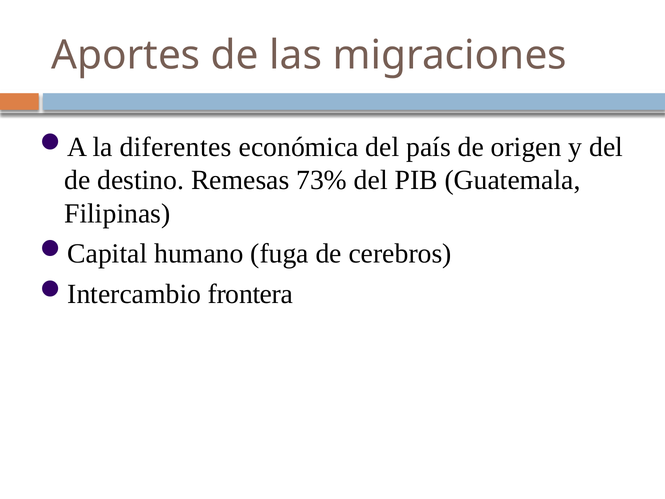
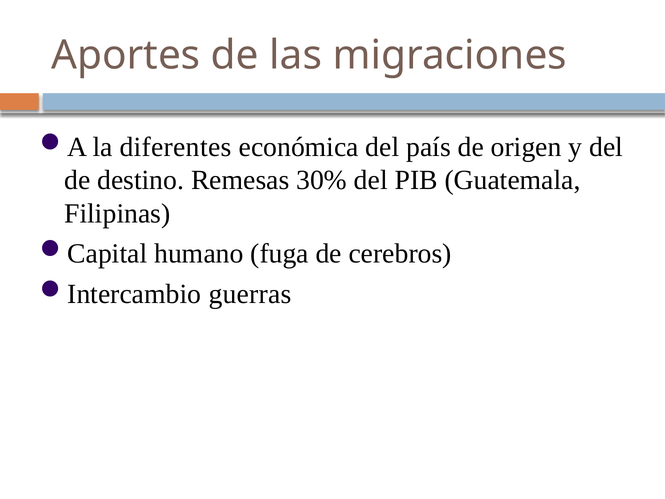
73%: 73% -> 30%
frontera: frontera -> guerras
